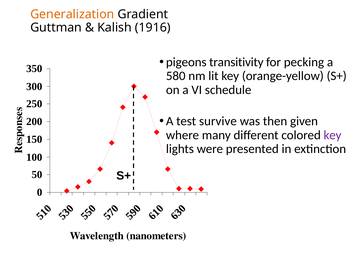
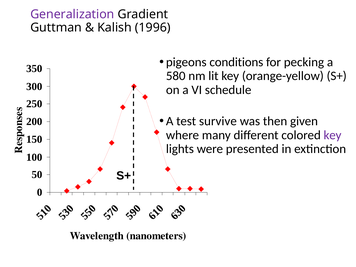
Generalization colour: orange -> purple
1916: 1916 -> 1996
transitivity: transitivity -> conditions
